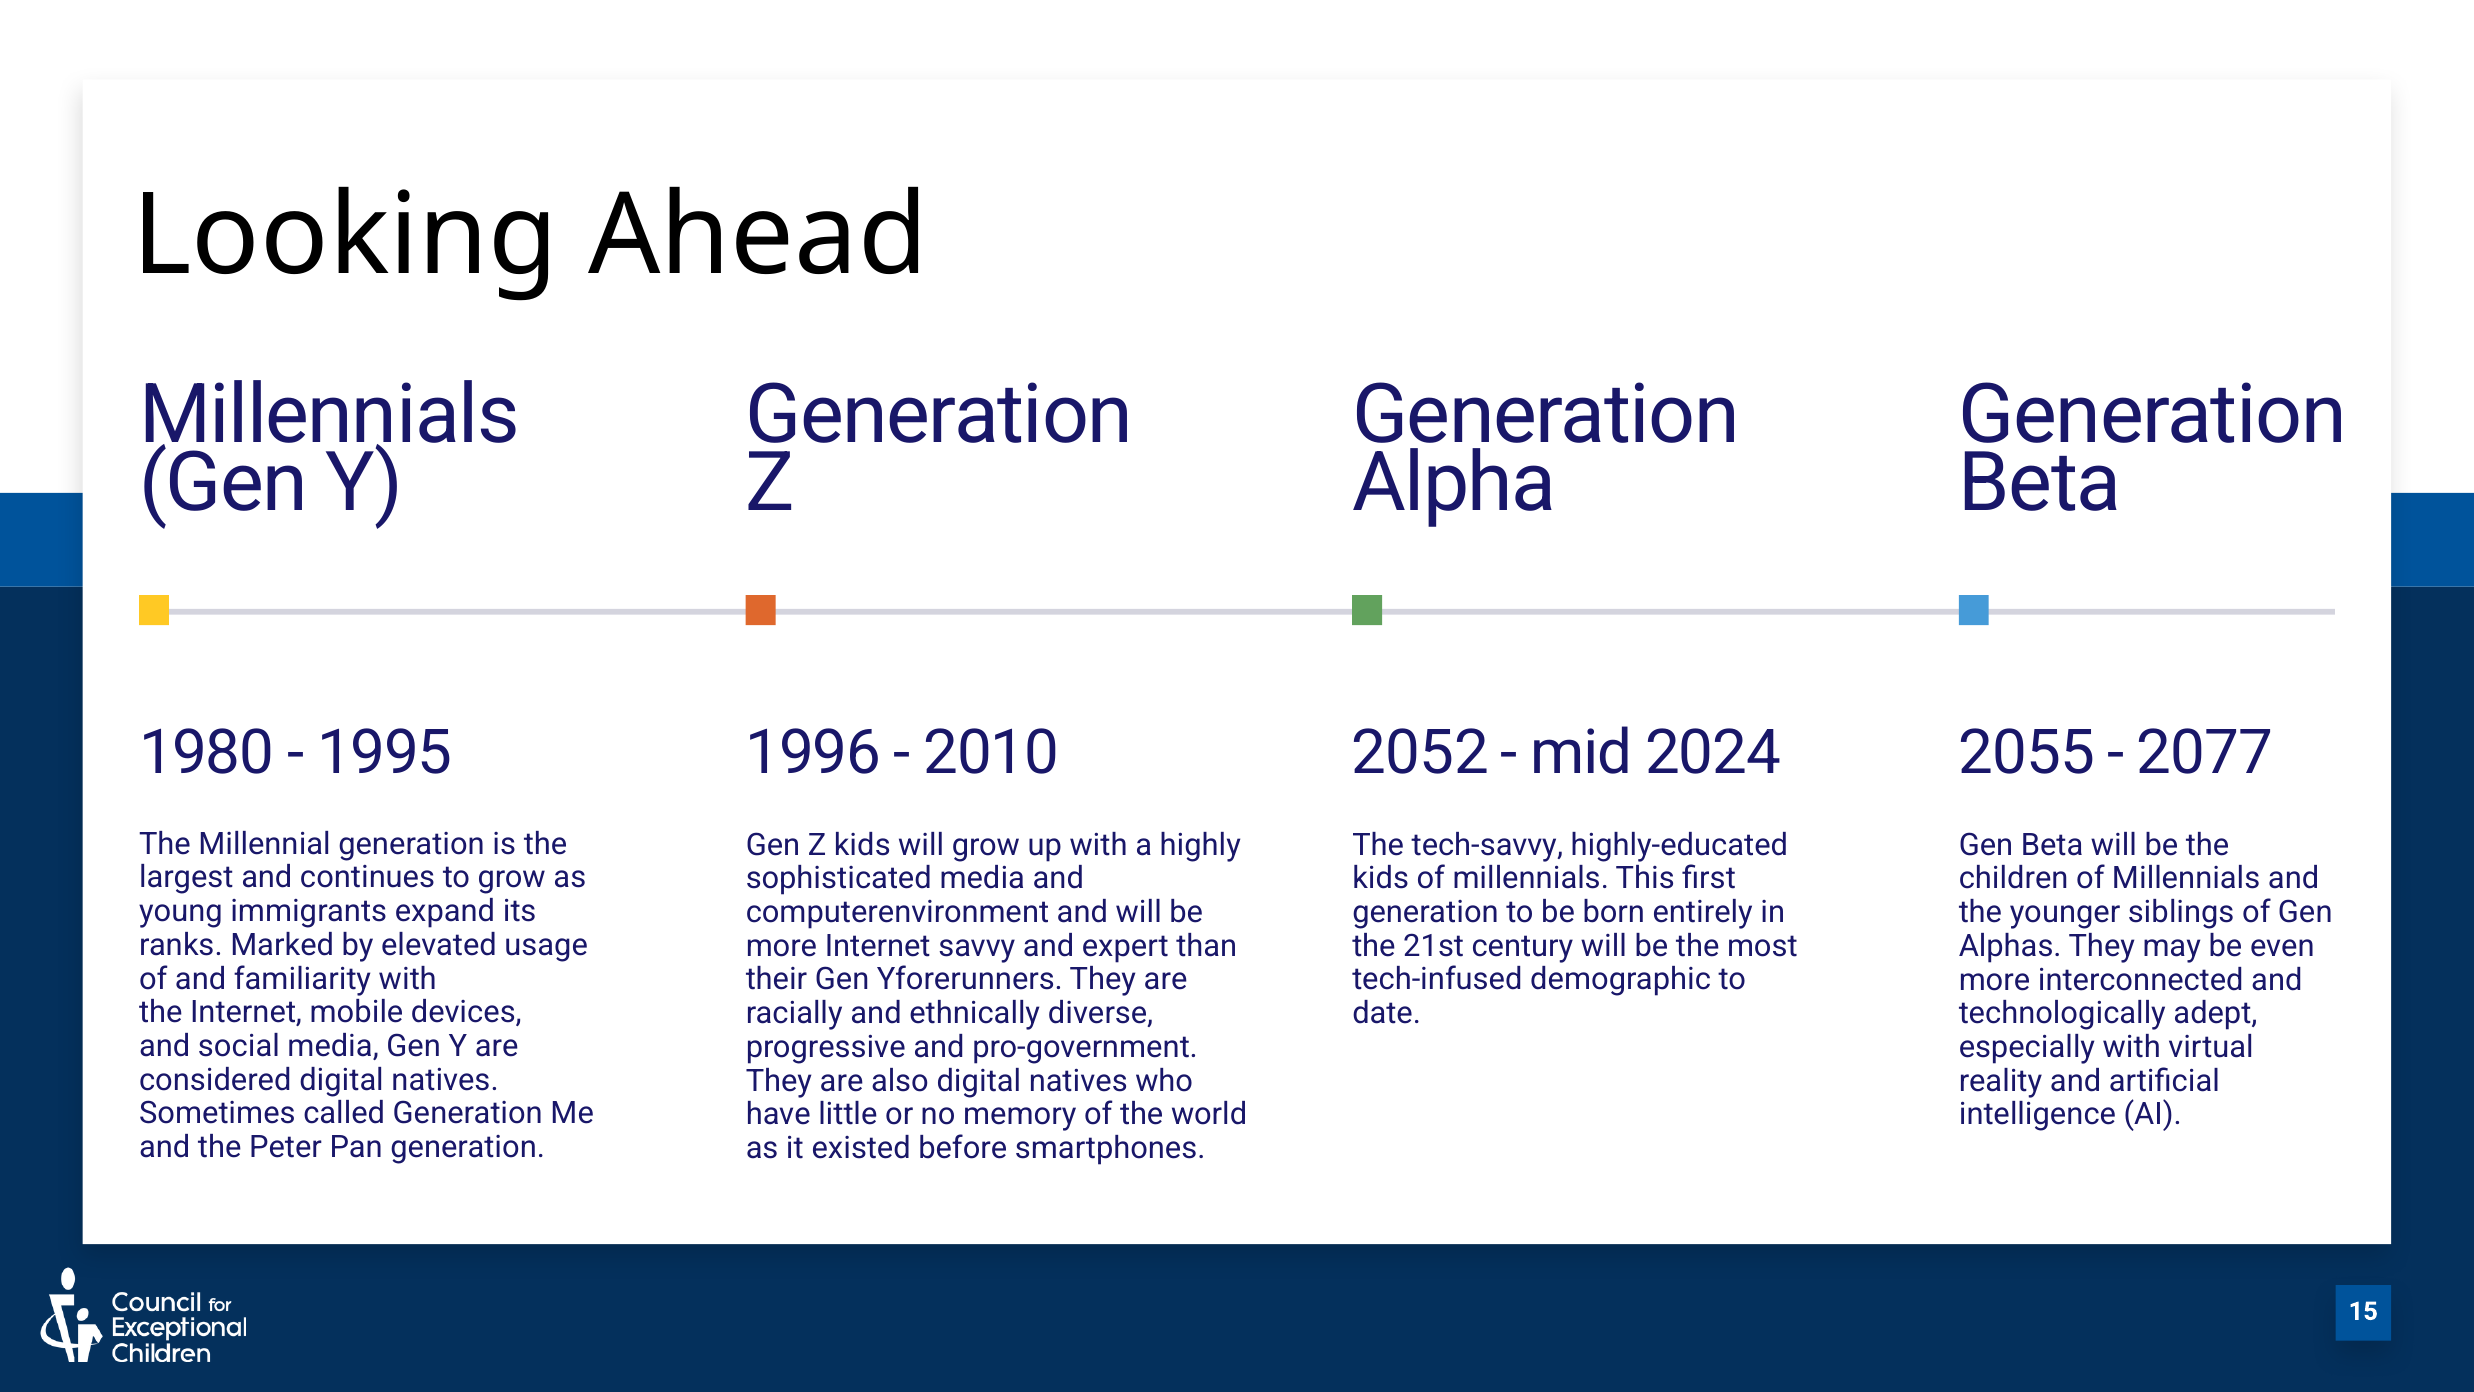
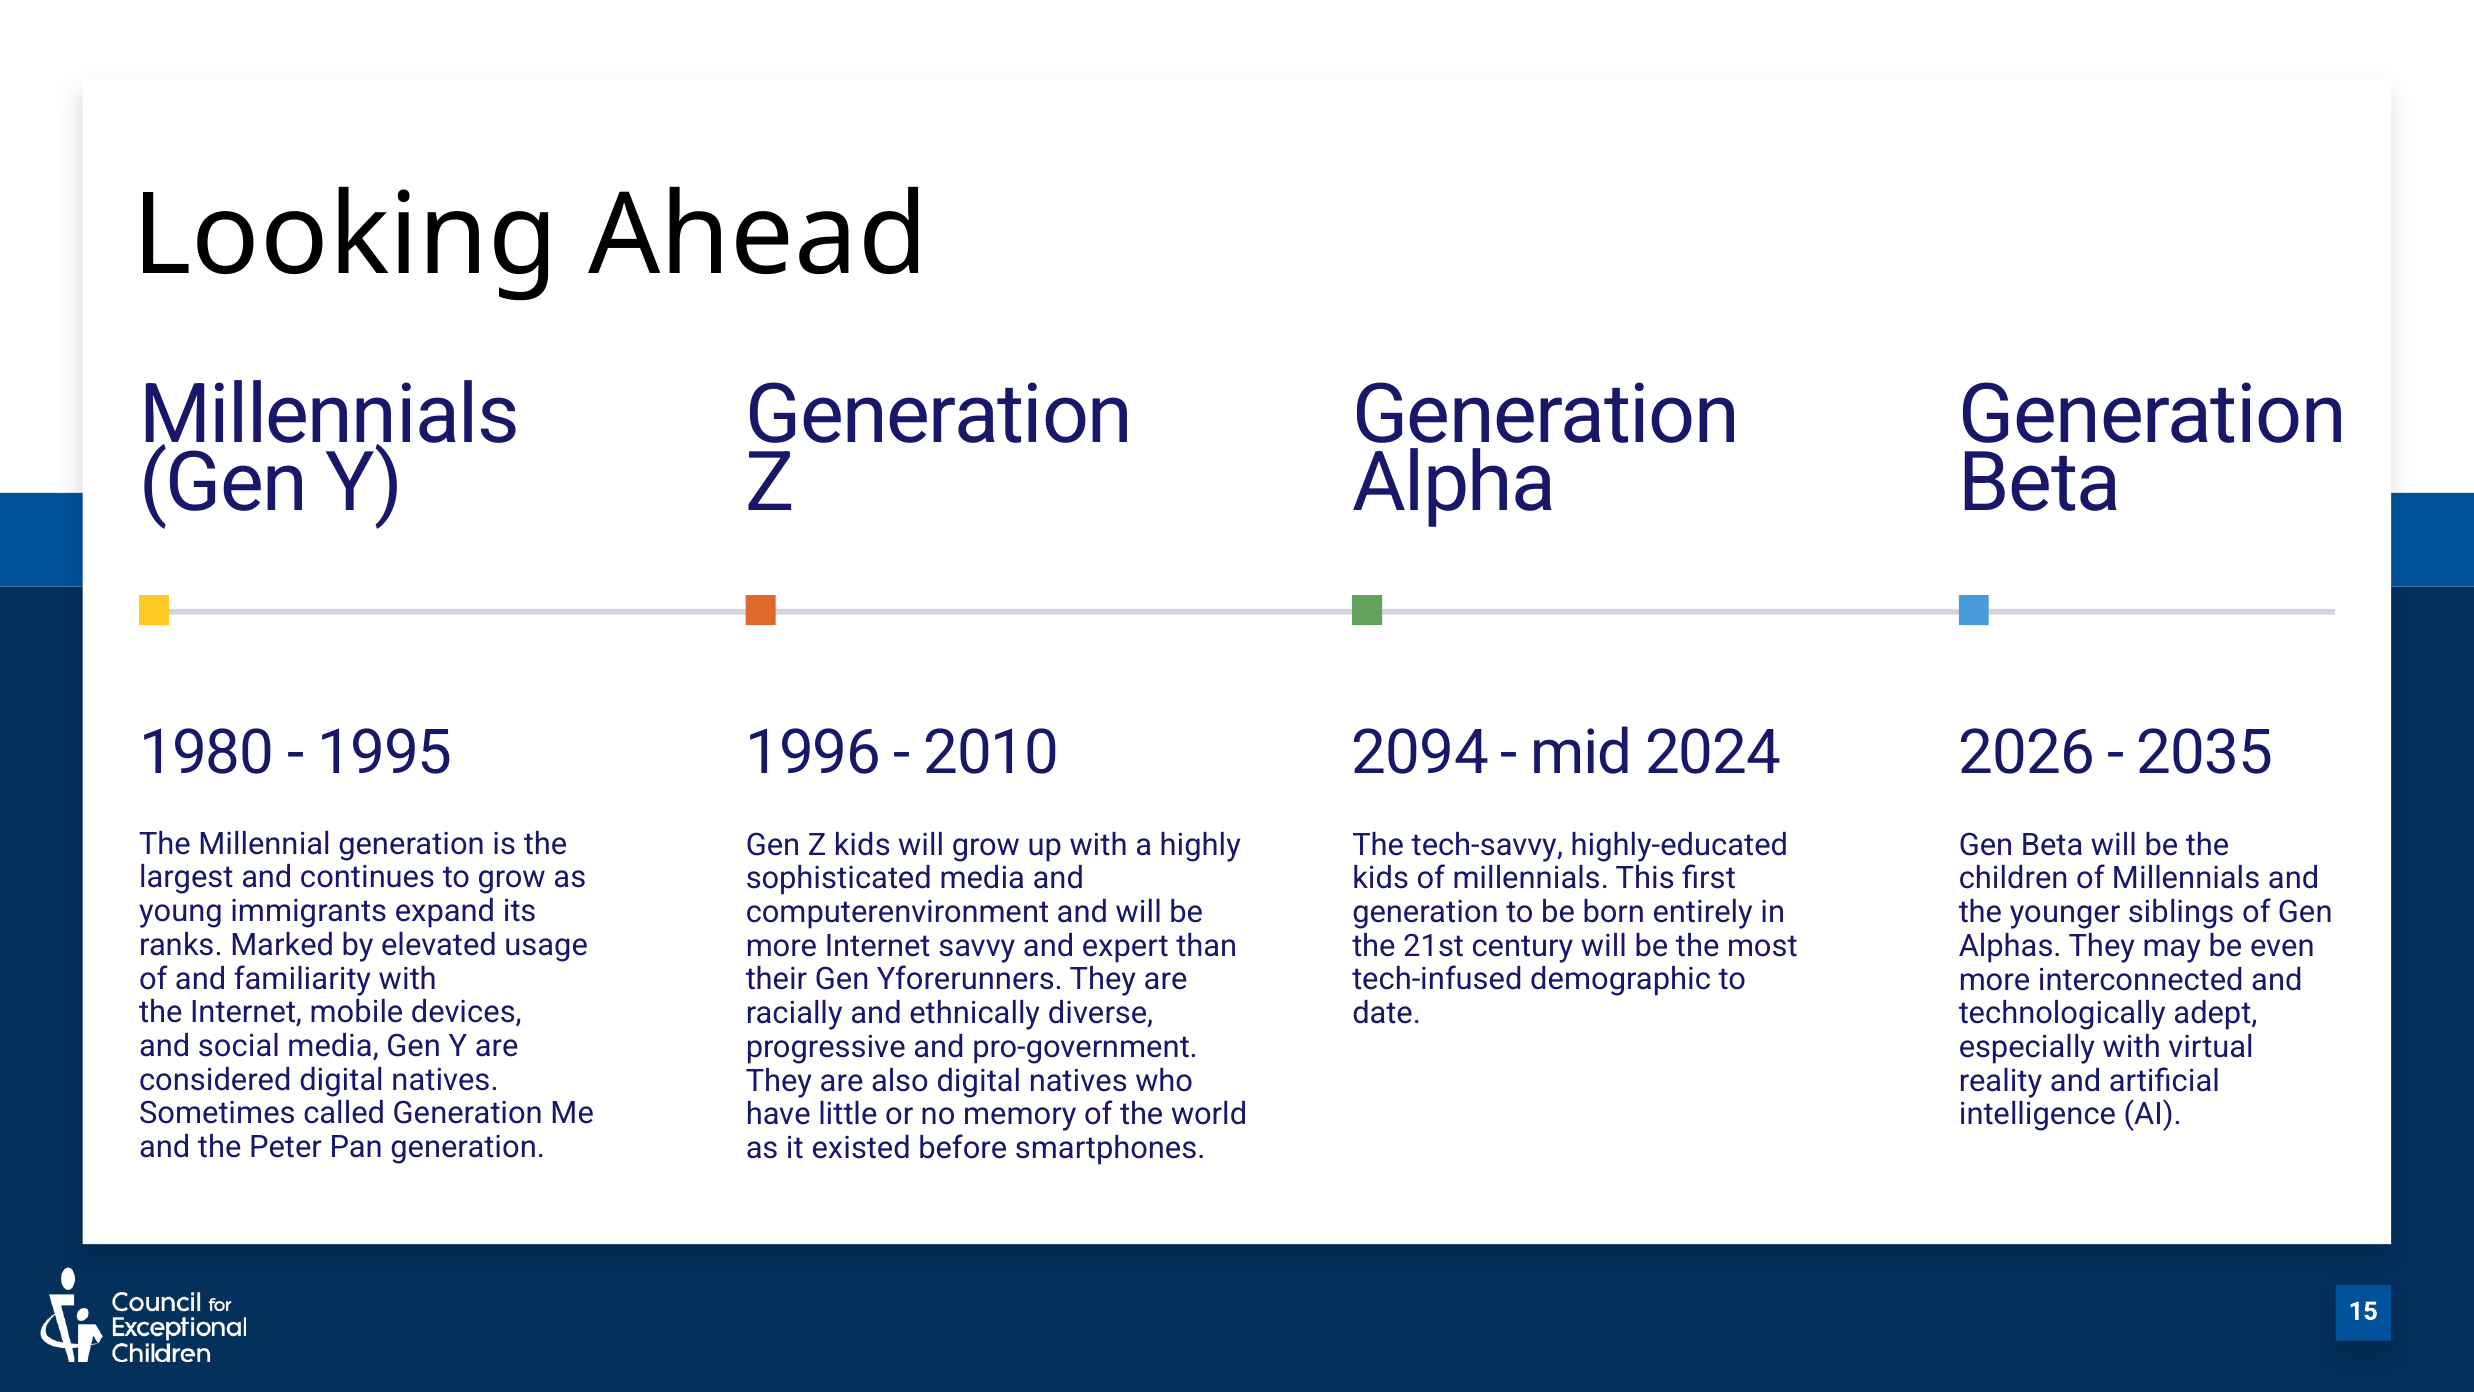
2052: 2052 -> 2094
2055: 2055 -> 2026
2077: 2077 -> 2035
